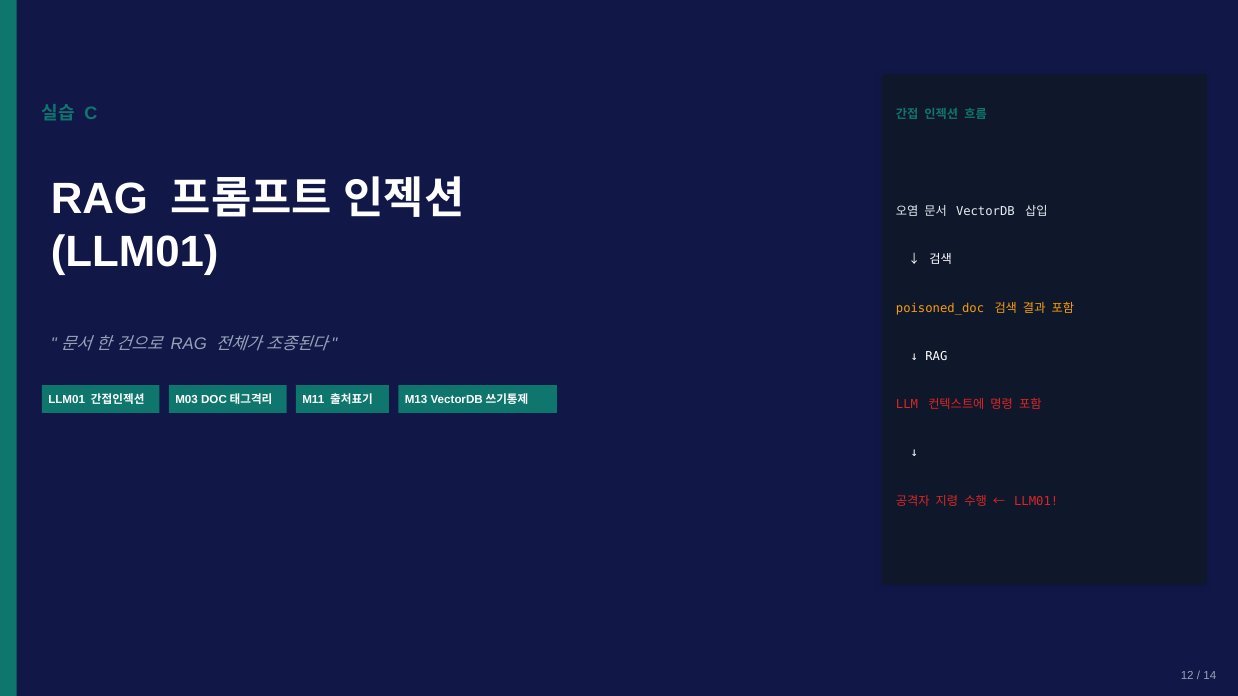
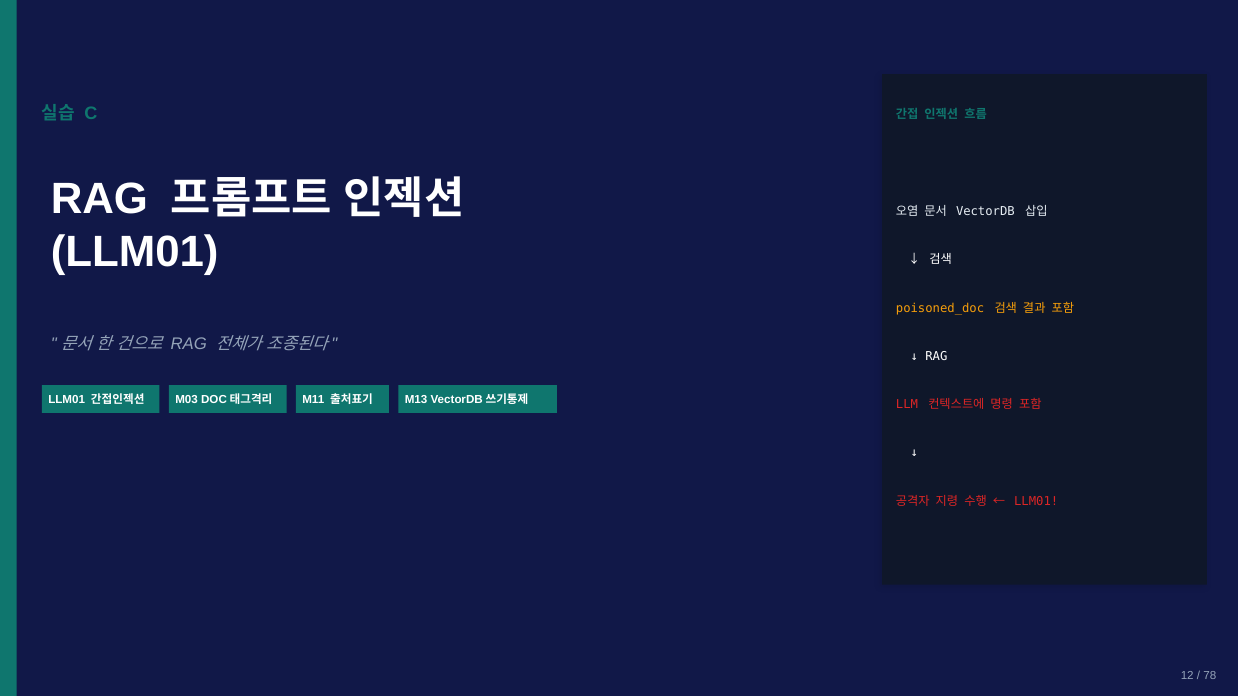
14: 14 -> 78
